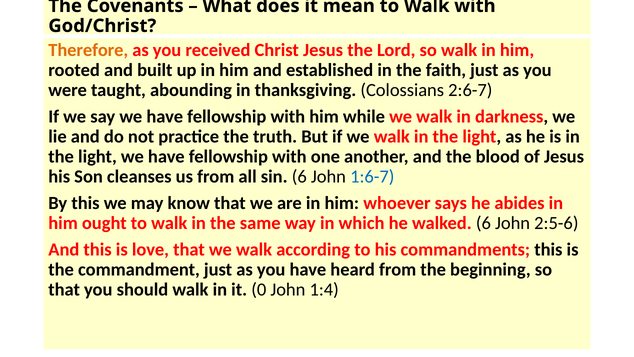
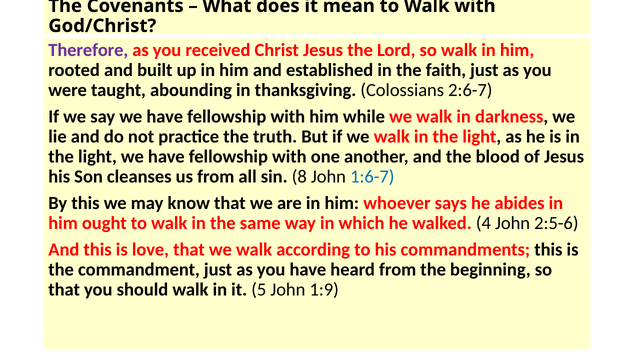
Therefore colour: orange -> purple
sin 6: 6 -> 8
walked 6: 6 -> 4
0: 0 -> 5
1:4: 1:4 -> 1:9
